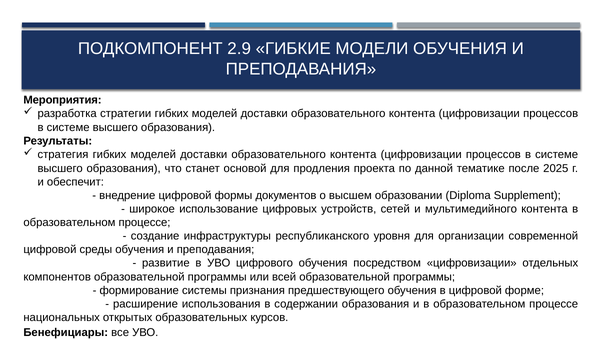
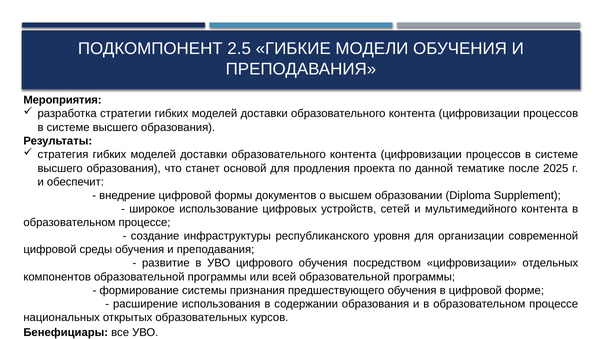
2.9: 2.9 -> 2.5
